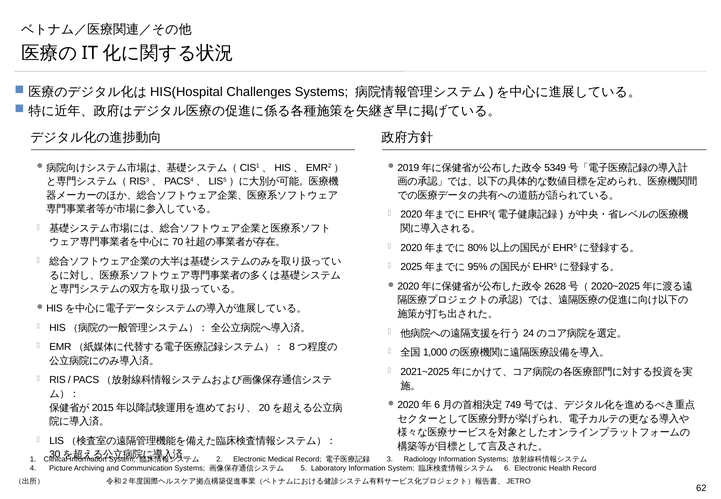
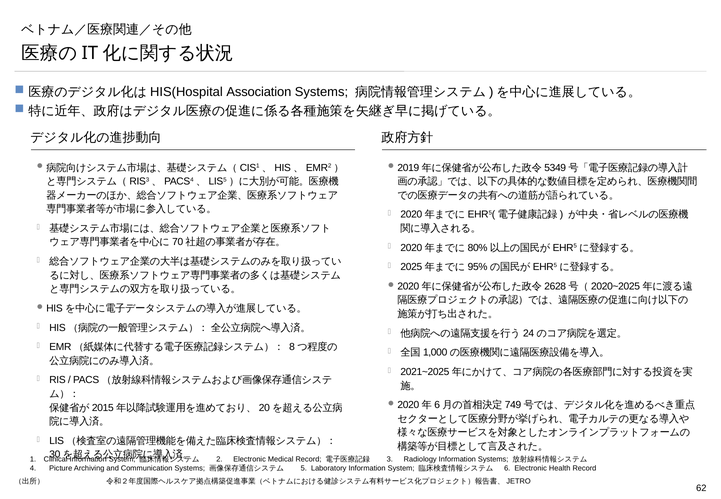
Challenges: Challenges -> Association
